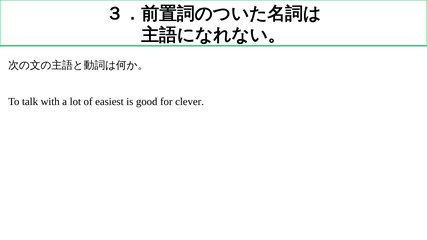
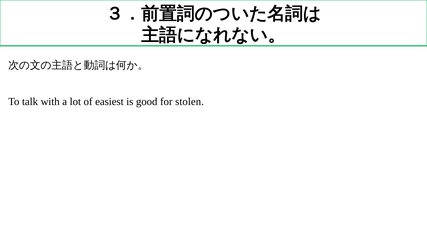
clever: clever -> stolen
